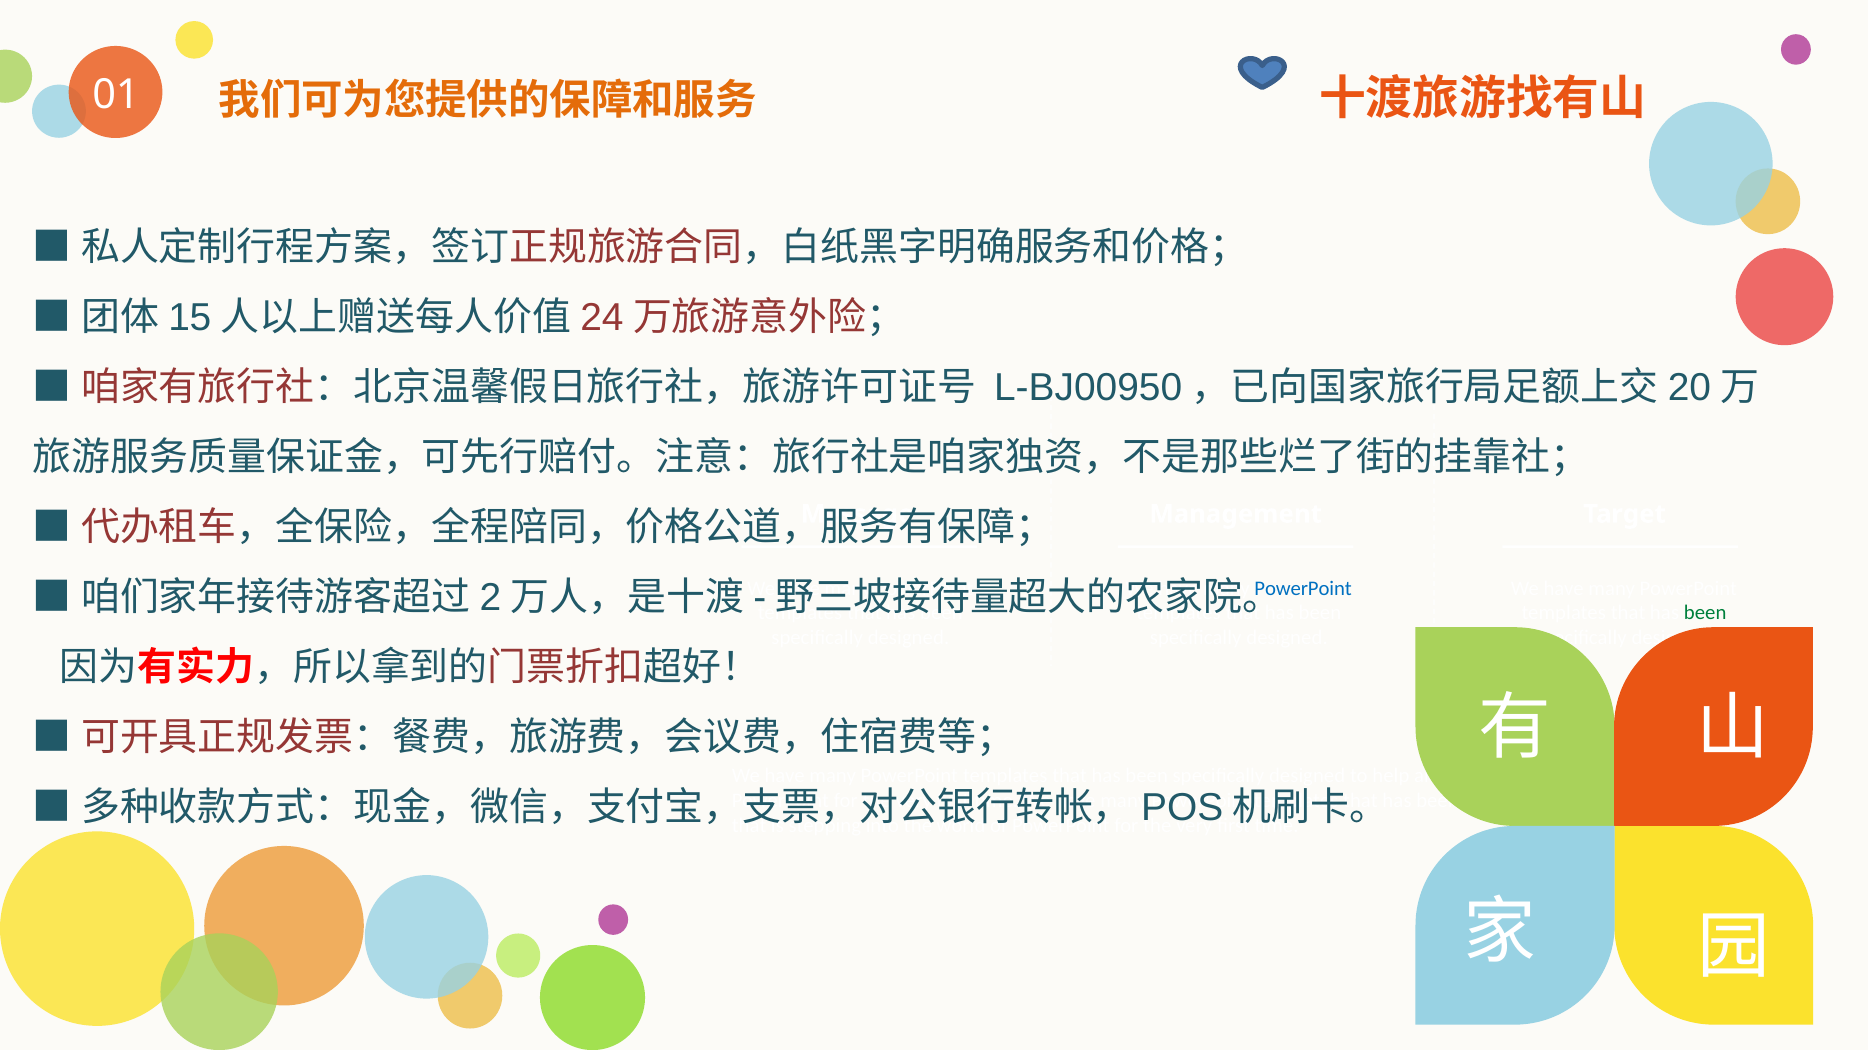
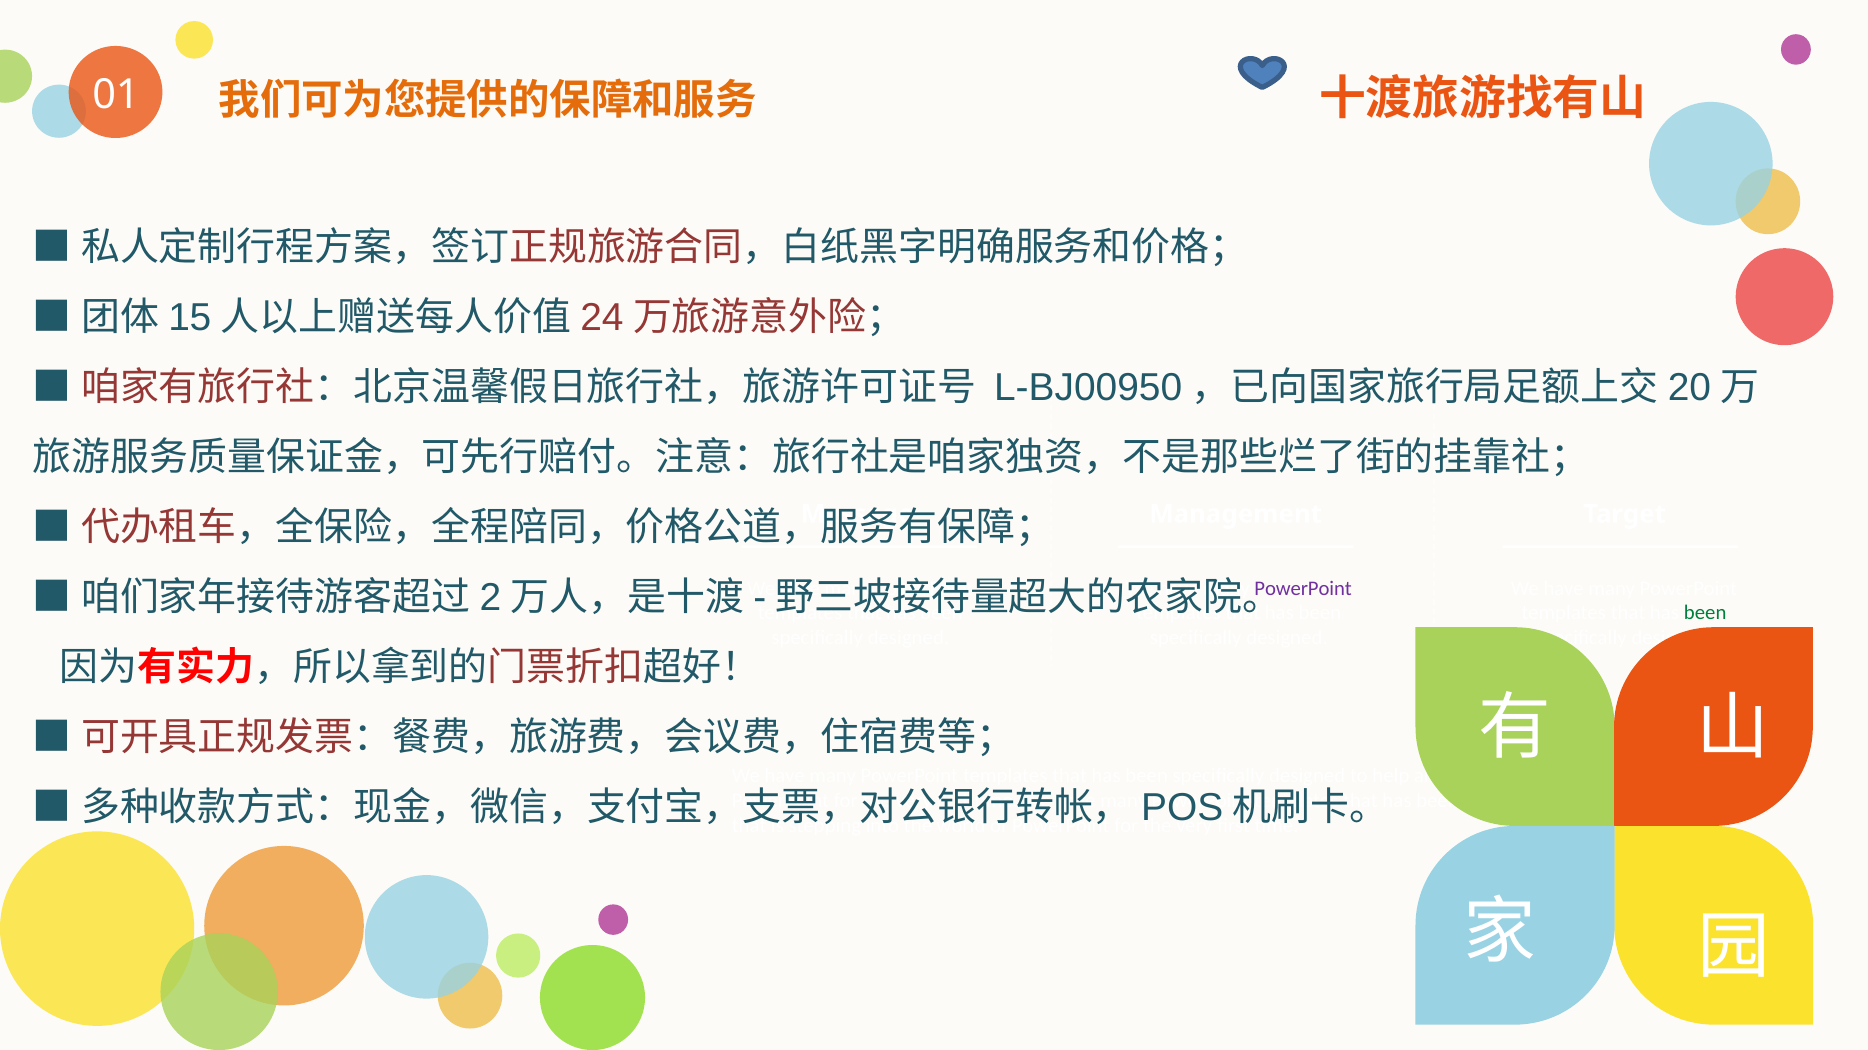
PowerPoint at (1303, 588) colour: blue -> purple
